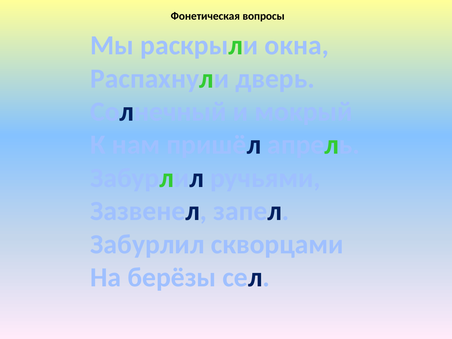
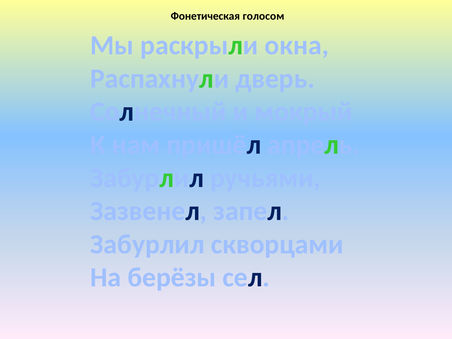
вопросы: вопросы -> голосом
